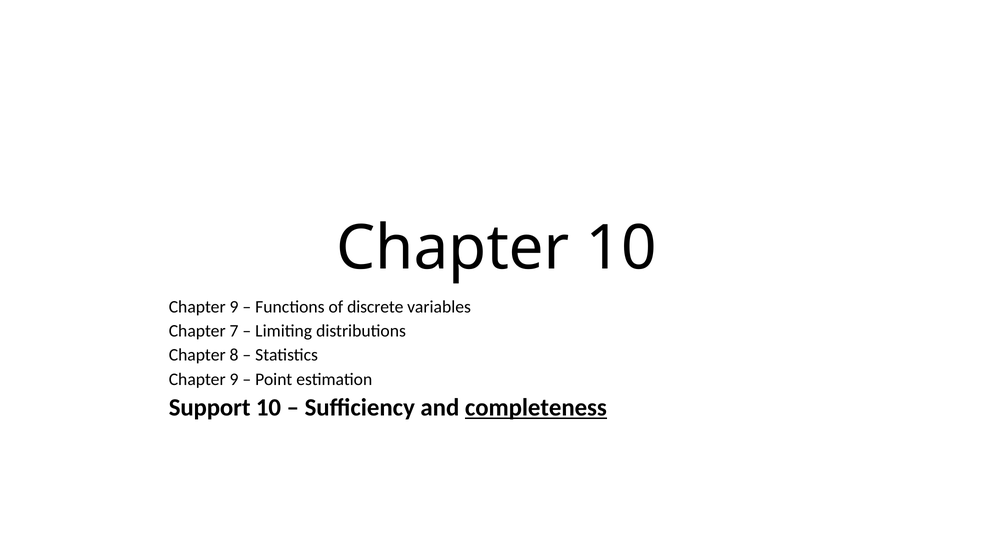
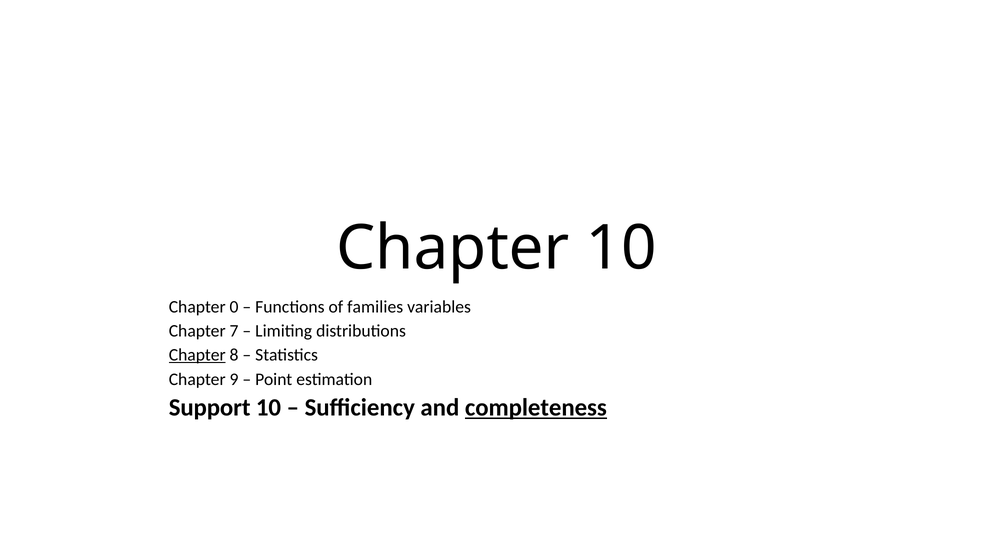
9 at (234, 306): 9 -> 0
discrete: discrete -> families
Chapter at (197, 355) underline: none -> present
